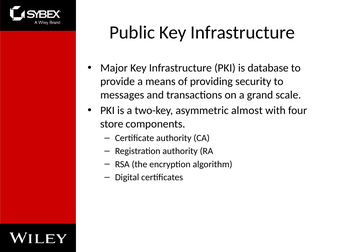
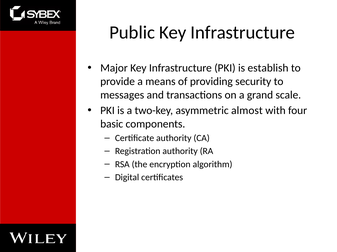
database: database -> establish
store: store -> basic
